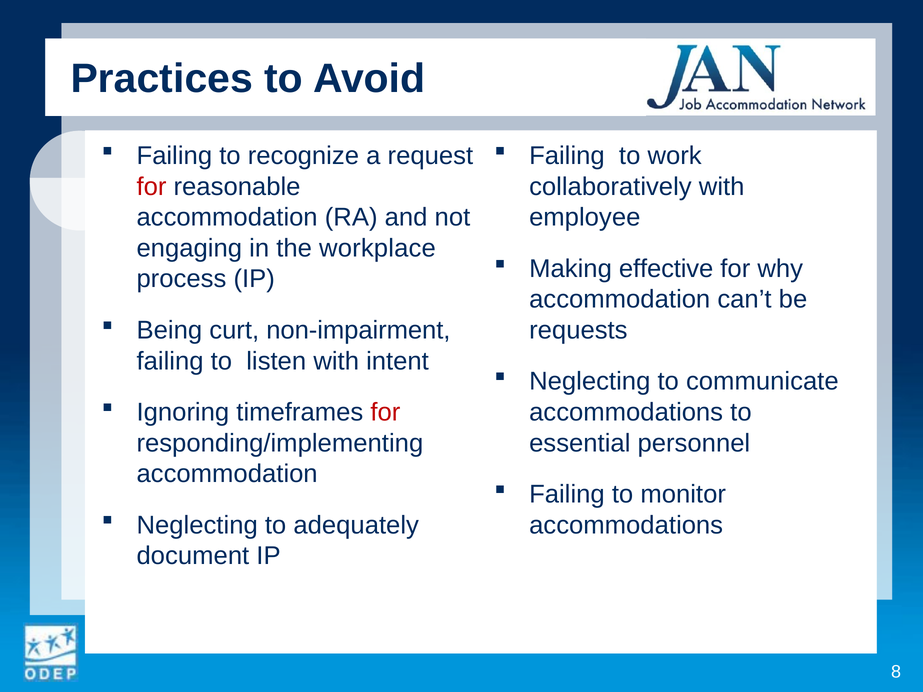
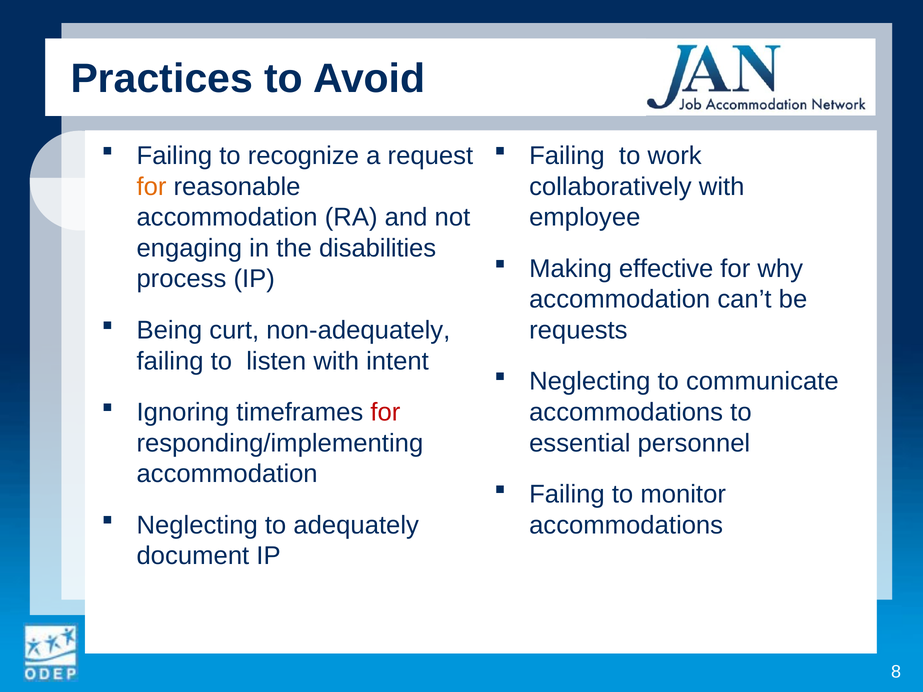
for at (152, 187) colour: red -> orange
workplace: workplace -> disabilities
non-impairment: non-impairment -> non-adequately
